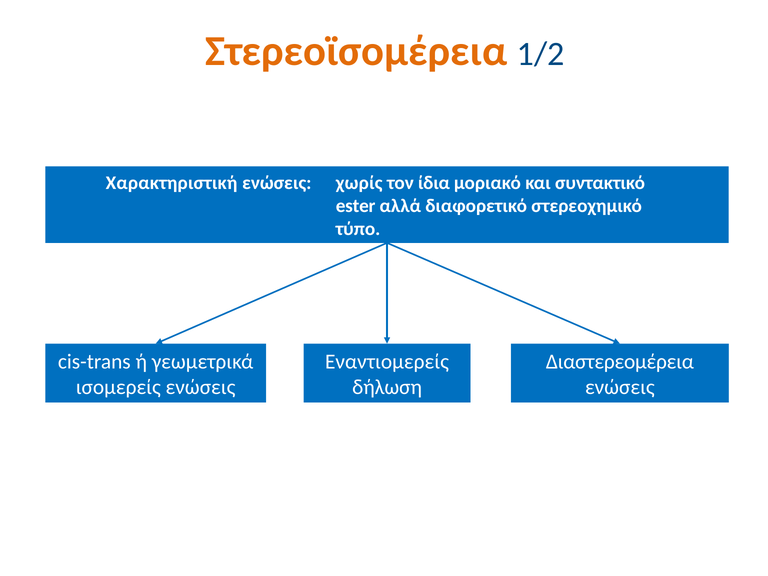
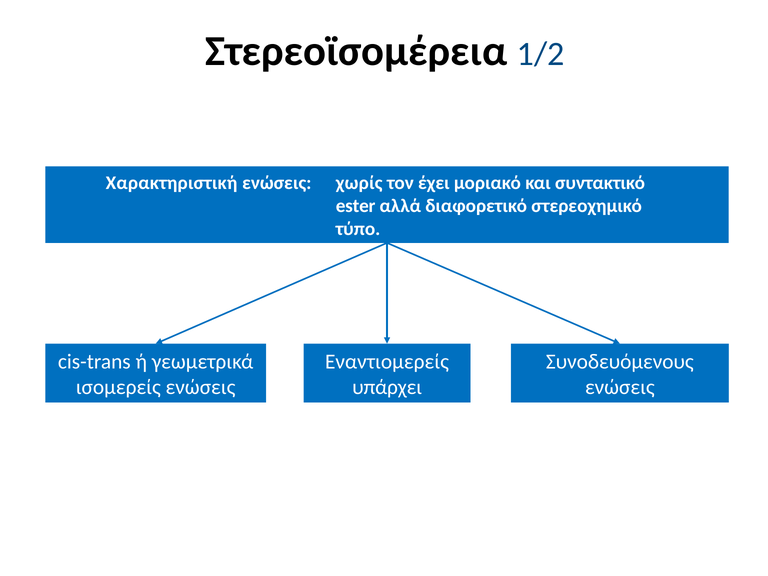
Στερεοϊσομέρεια colour: orange -> black
ίδια: ίδια -> έχει
Διαστερεομέρεια: Διαστερεομέρεια -> Συνοδευόμενους
δήλωση: δήλωση -> υπάρχει
